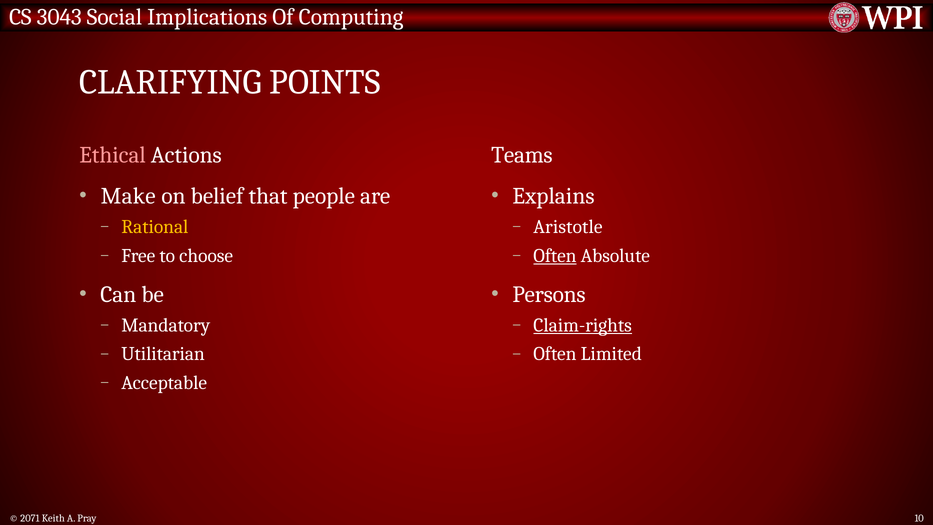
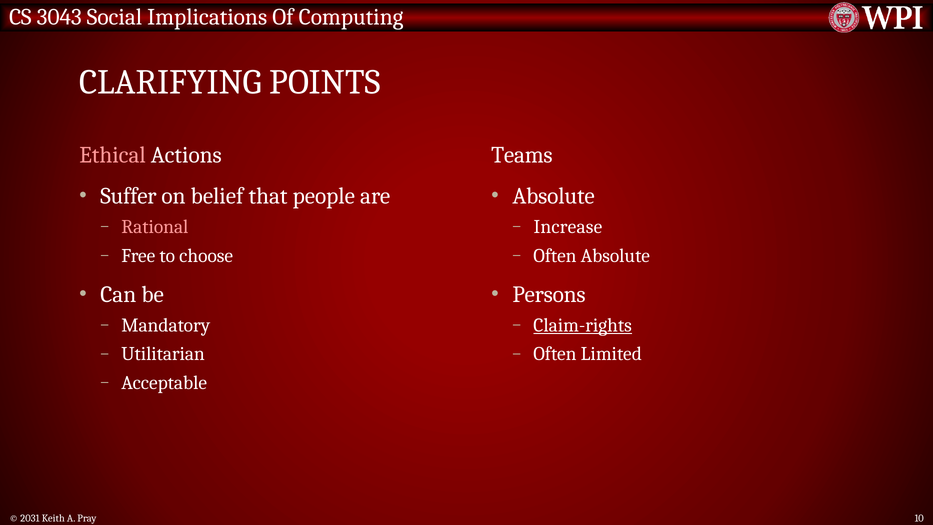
Make: Make -> Suffer
Explains at (553, 196): Explains -> Absolute
Rational colour: yellow -> pink
Aristotle: Aristotle -> Increase
Often at (555, 256) underline: present -> none
2071: 2071 -> 2031
